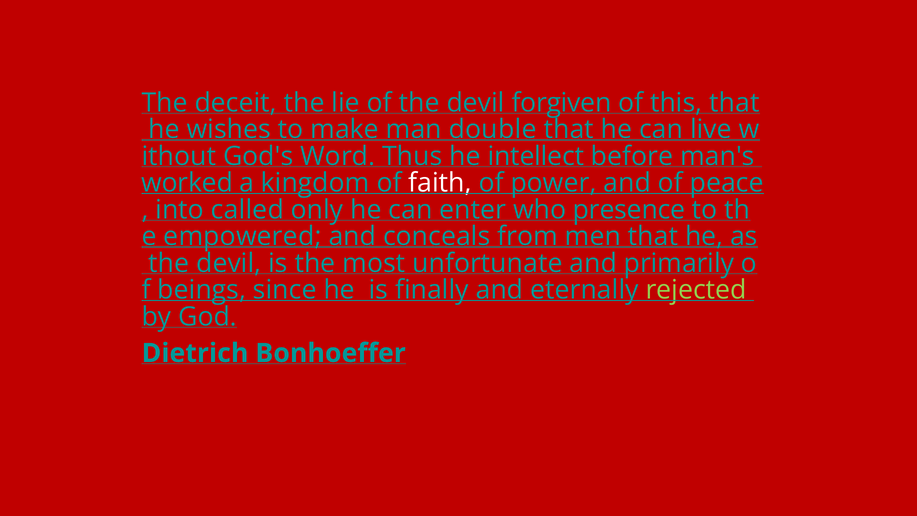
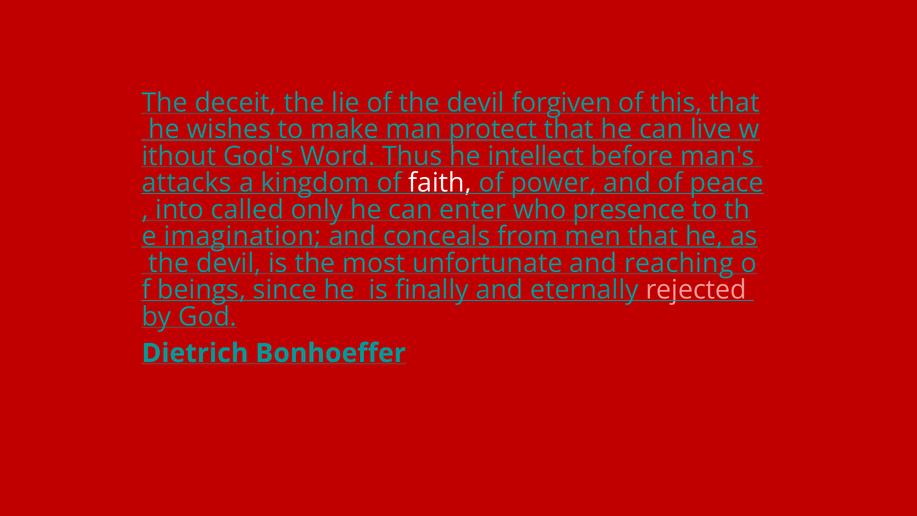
double: double -> protect
worked: worked -> attacks
empowered: empowered -> imagination
primarily: primarily -> reaching
rejected colour: light green -> pink
